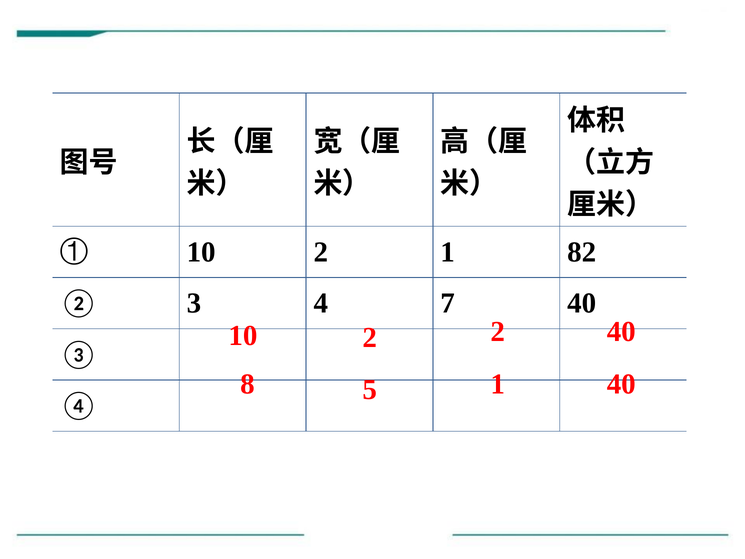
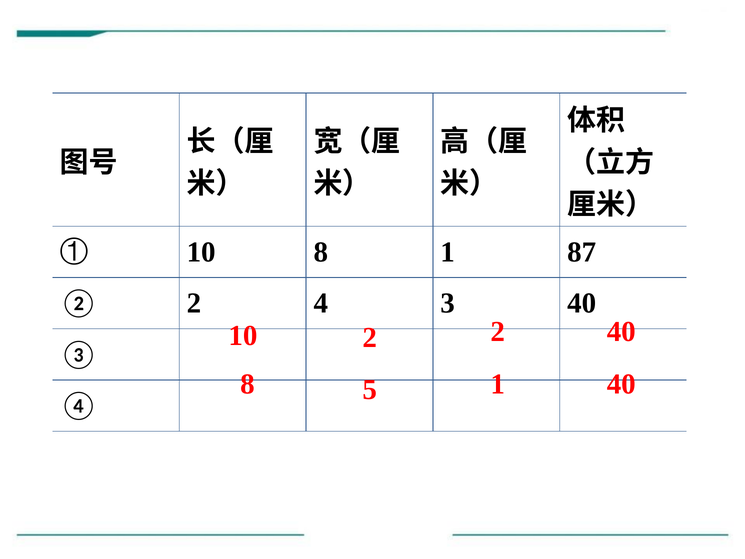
① 10 2: 2 -> 8
82: 82 -> 87
② 3: 3 -> 2
7: 7 -> 3
